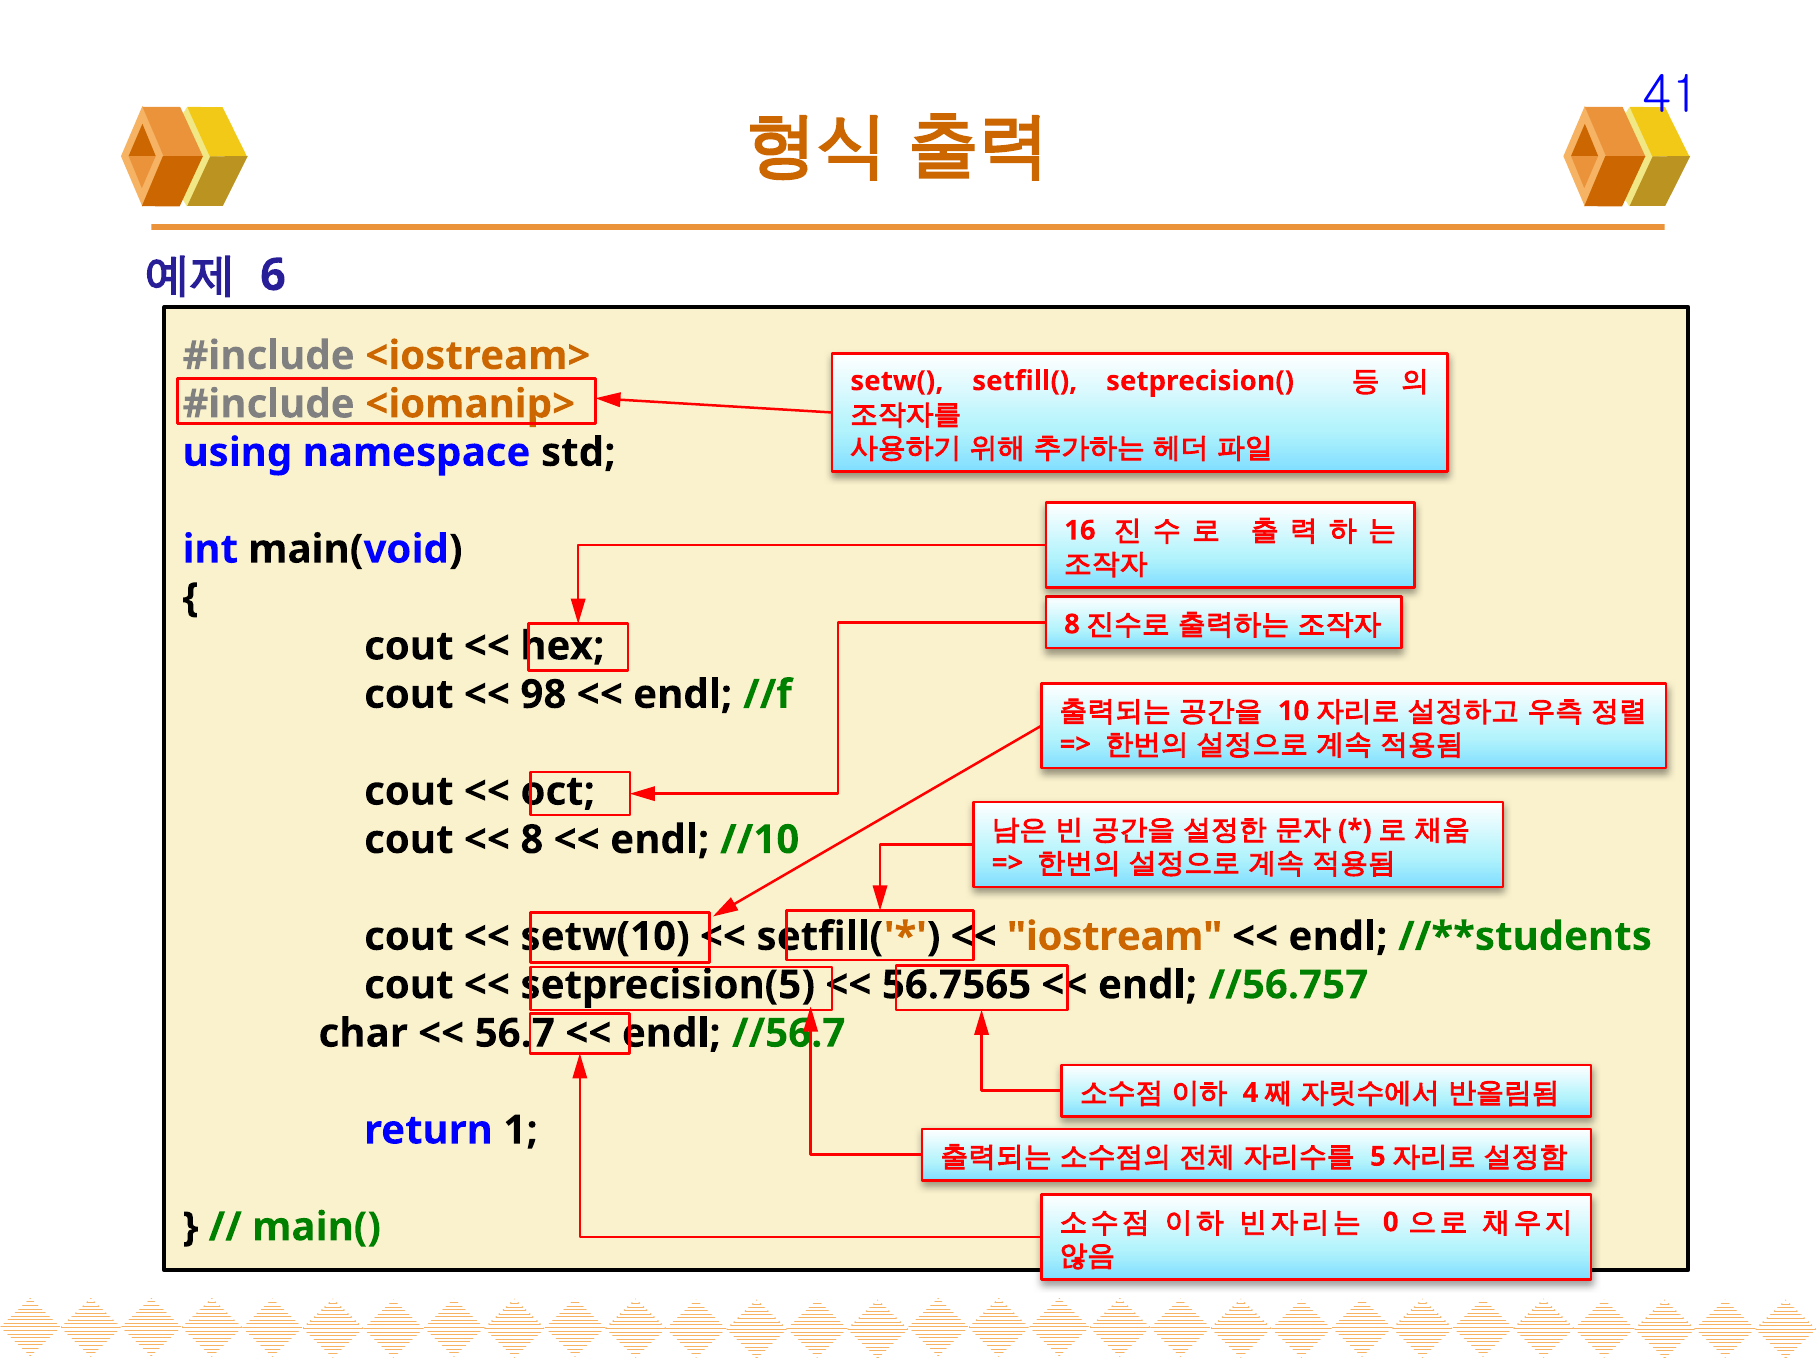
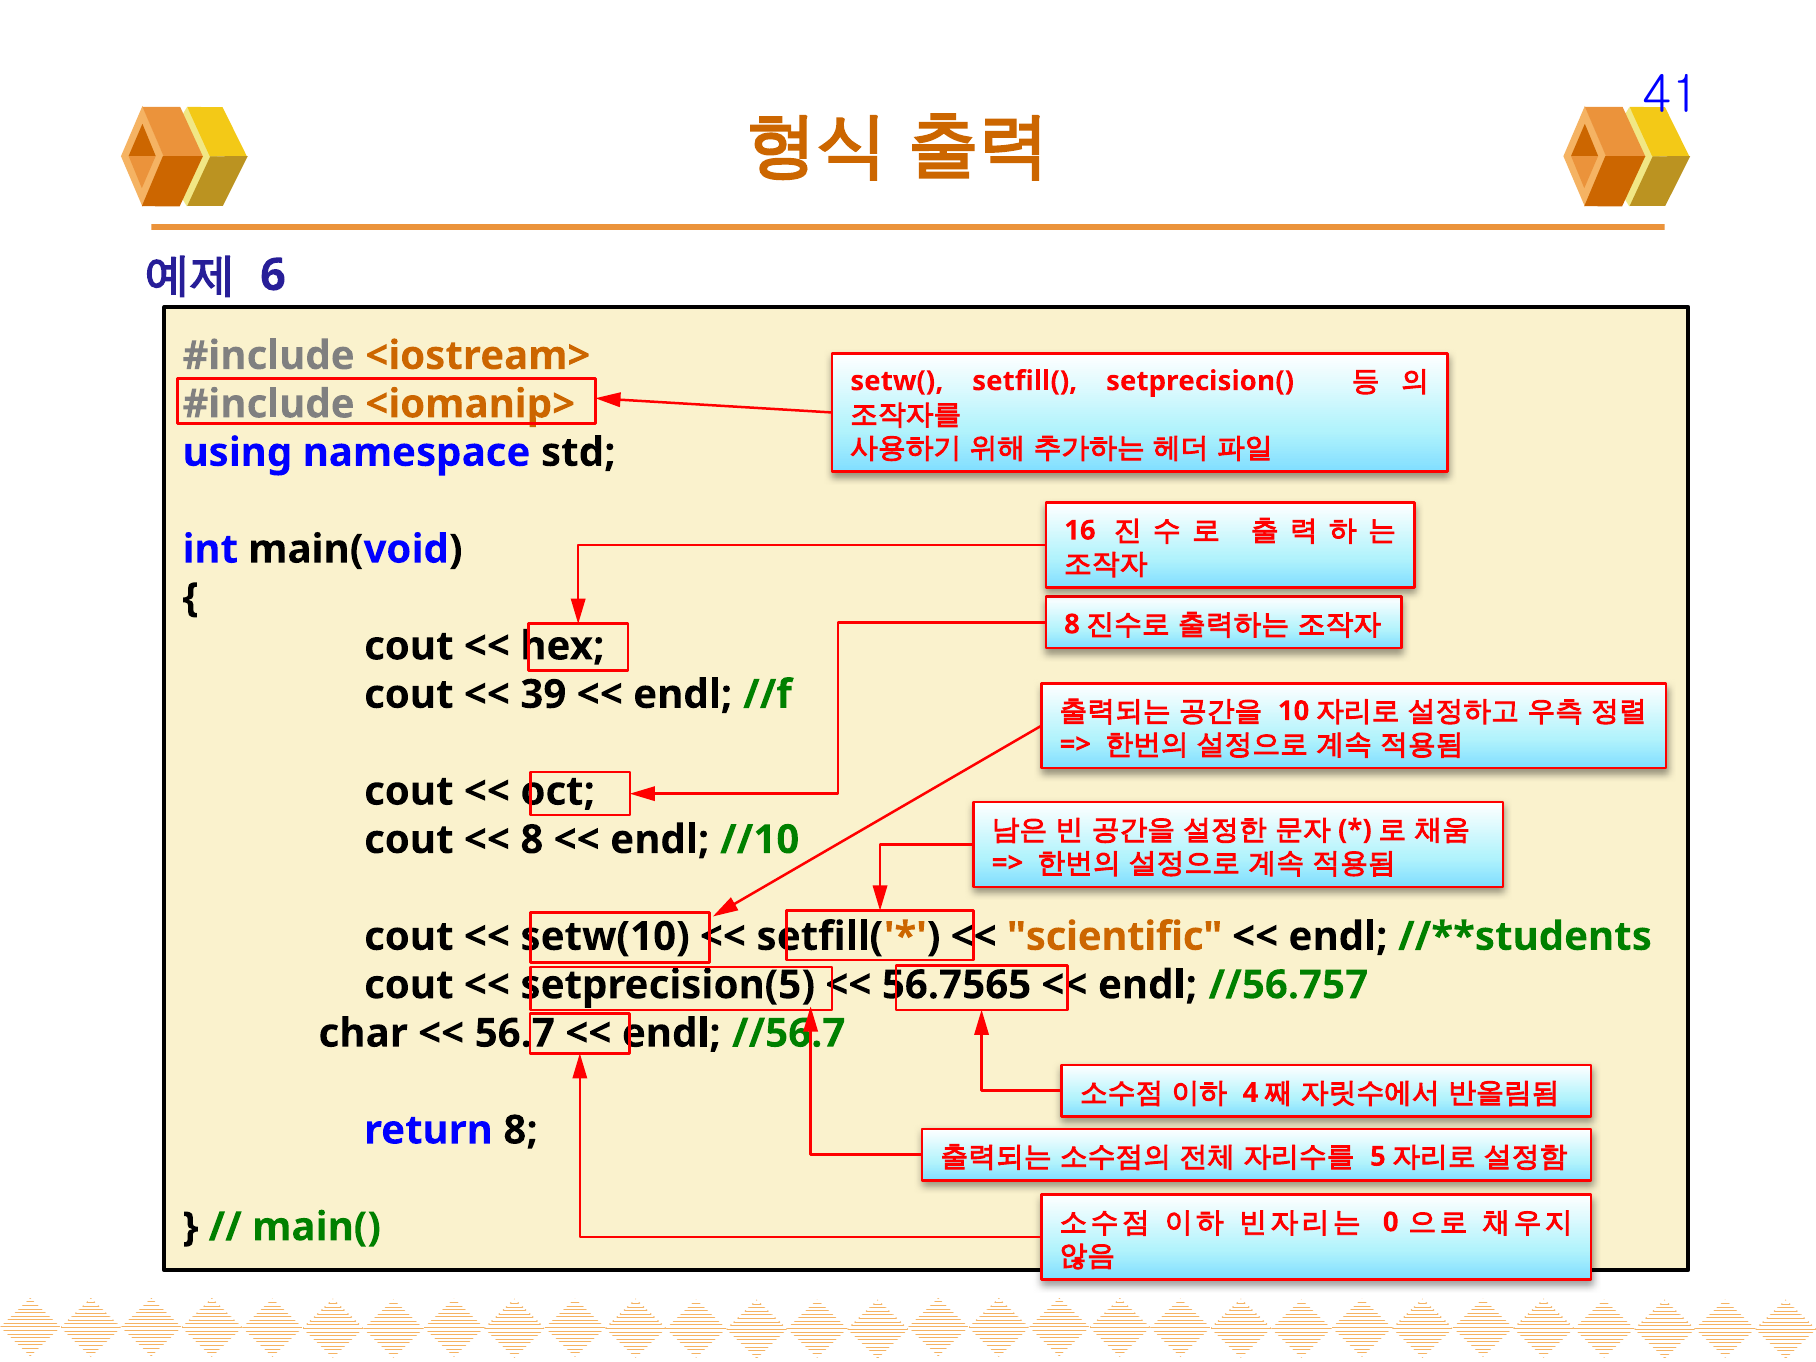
98: 98 -> 39
iostream: iostream -> scientific
return 1: 1 -> 8
